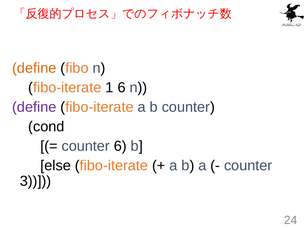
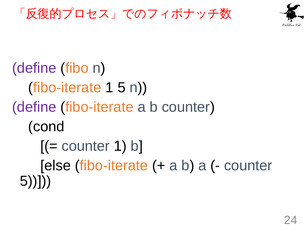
define at (34, 68) colour: orange -> purple
1 6: 6 -> 5
counter 6: 6 -> 1
3 at (36, 181): 3 -> 5
